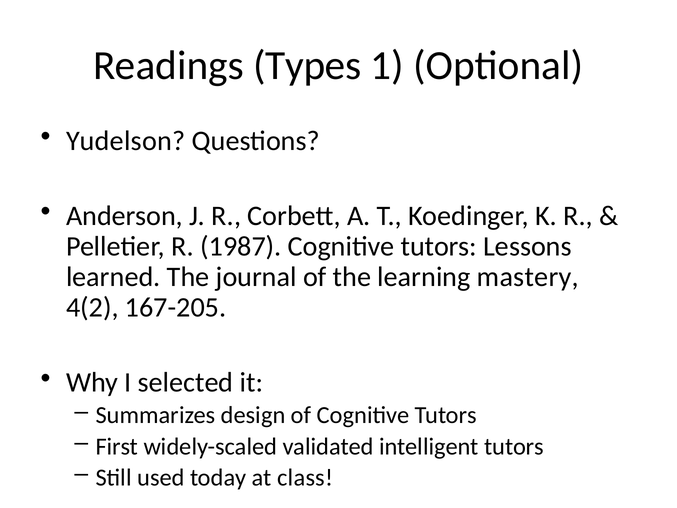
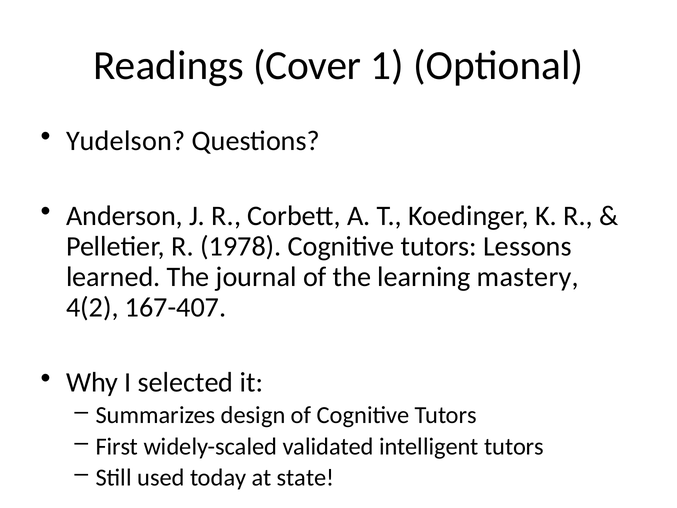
Types: Types -> Cover
1987: 1987 -> 1978
167-205: 167-205 -> 167-407
class: class -> state
